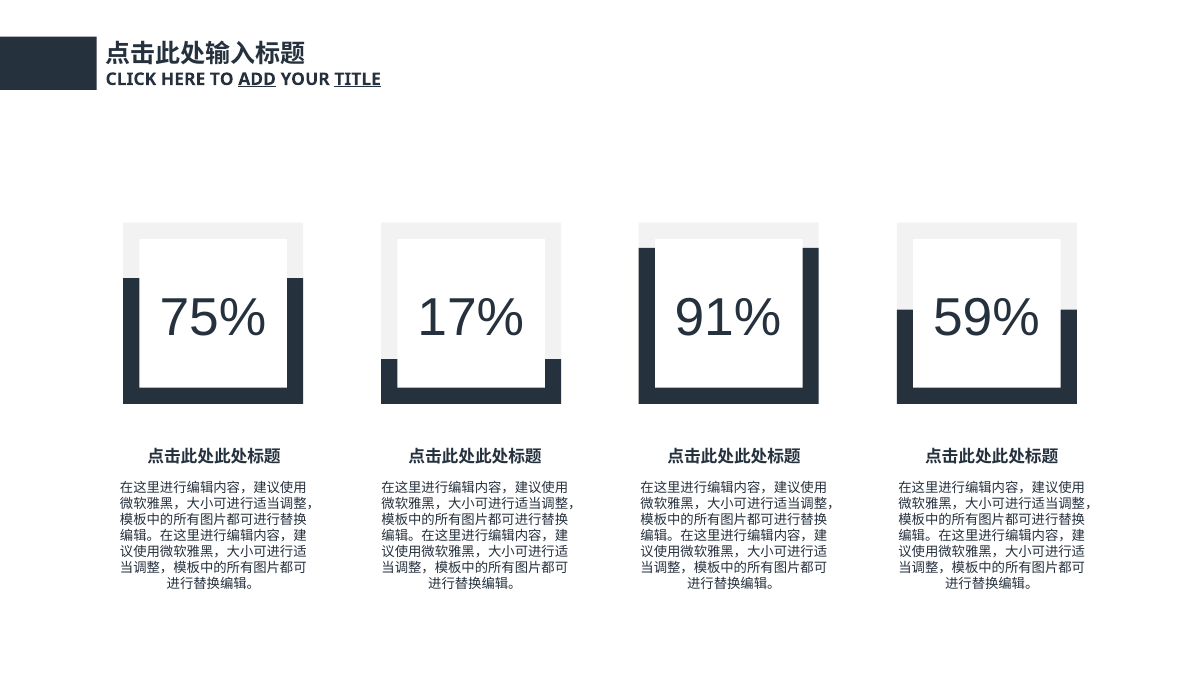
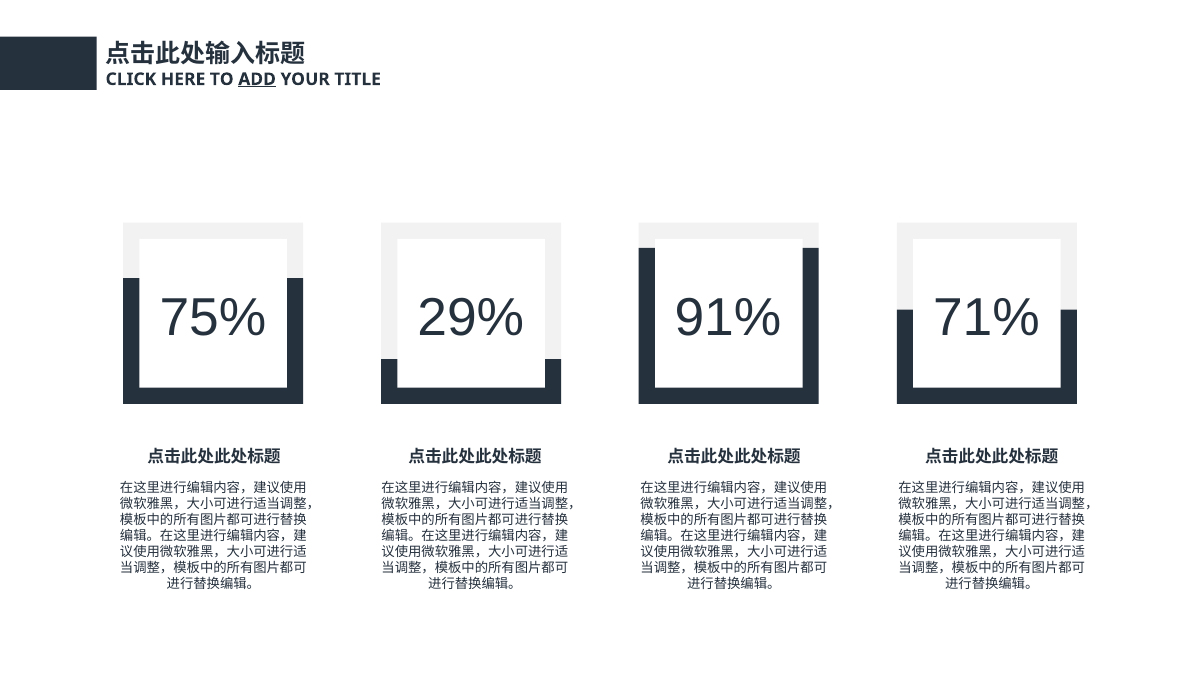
TITLE underline: present -> none
17%: 17% -> 29%
59%: 59% -> 71%
